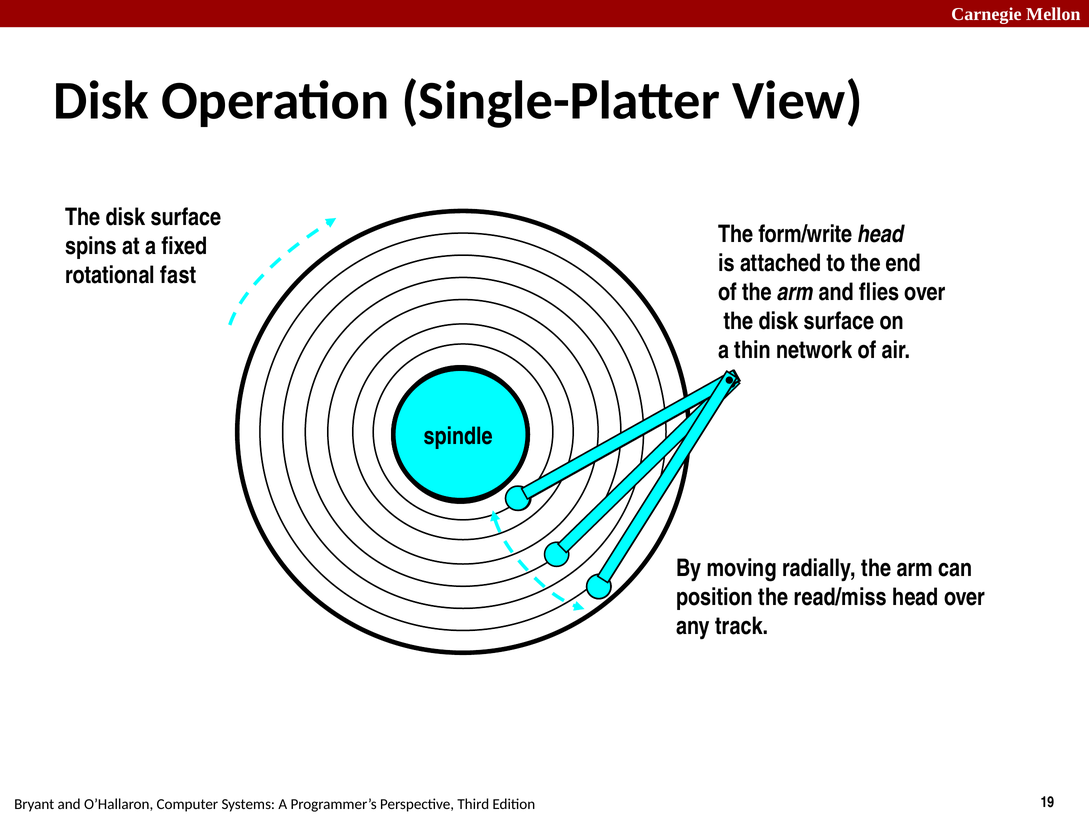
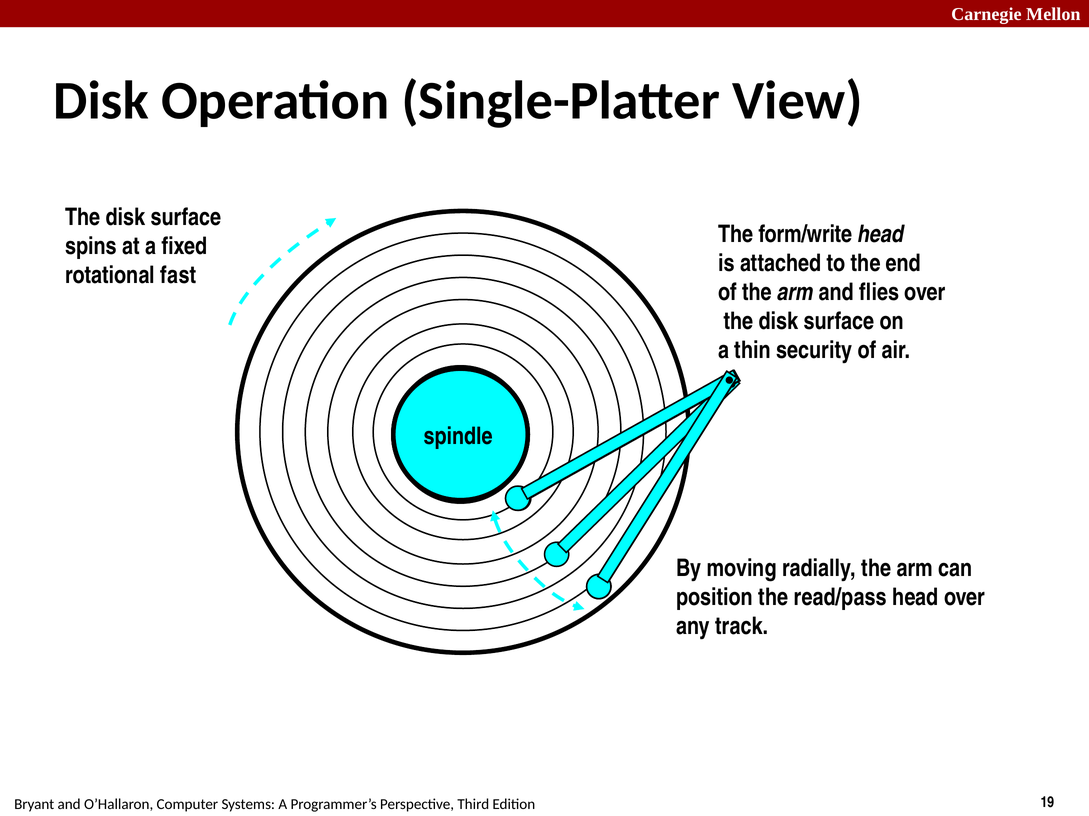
network: network -> security
read/miss: read/miss -> read/pass
